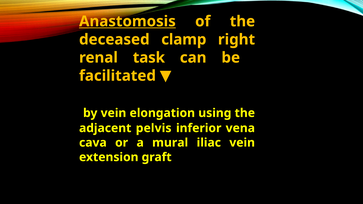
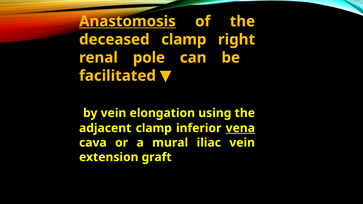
task: task -> pole
adjacent pelvis: pelvis -> clamp
vena underline: none -> present
